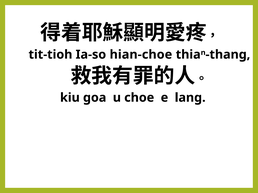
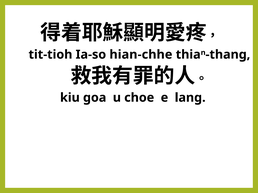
hian-choe: hian-choe -> hian-chhe
